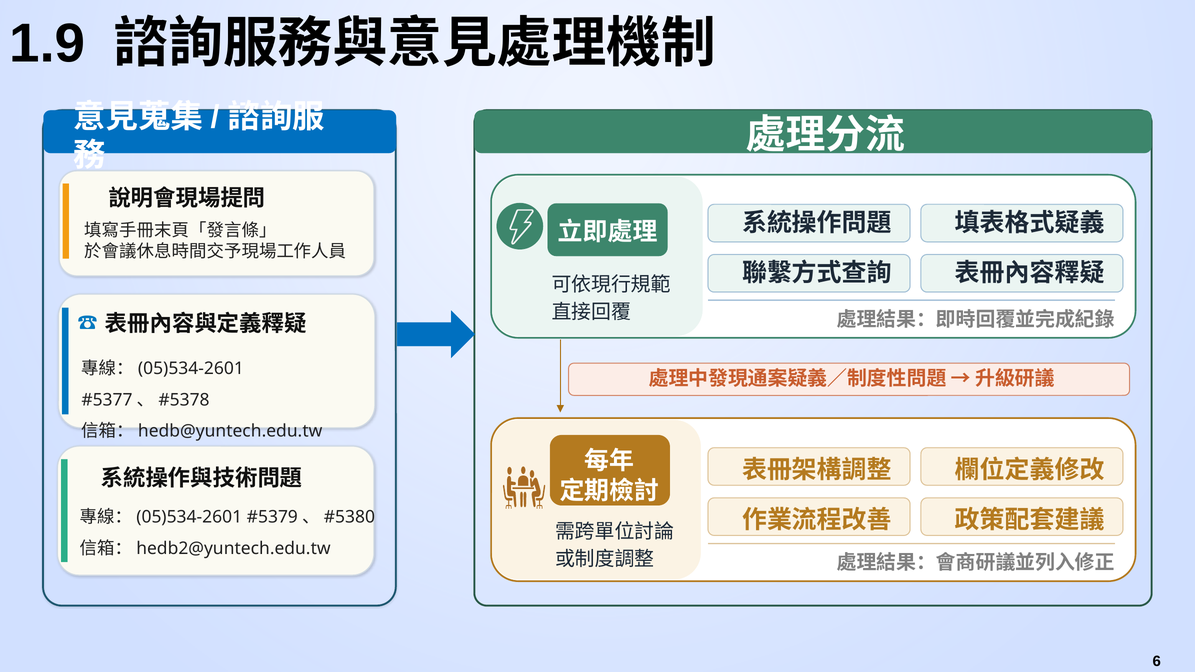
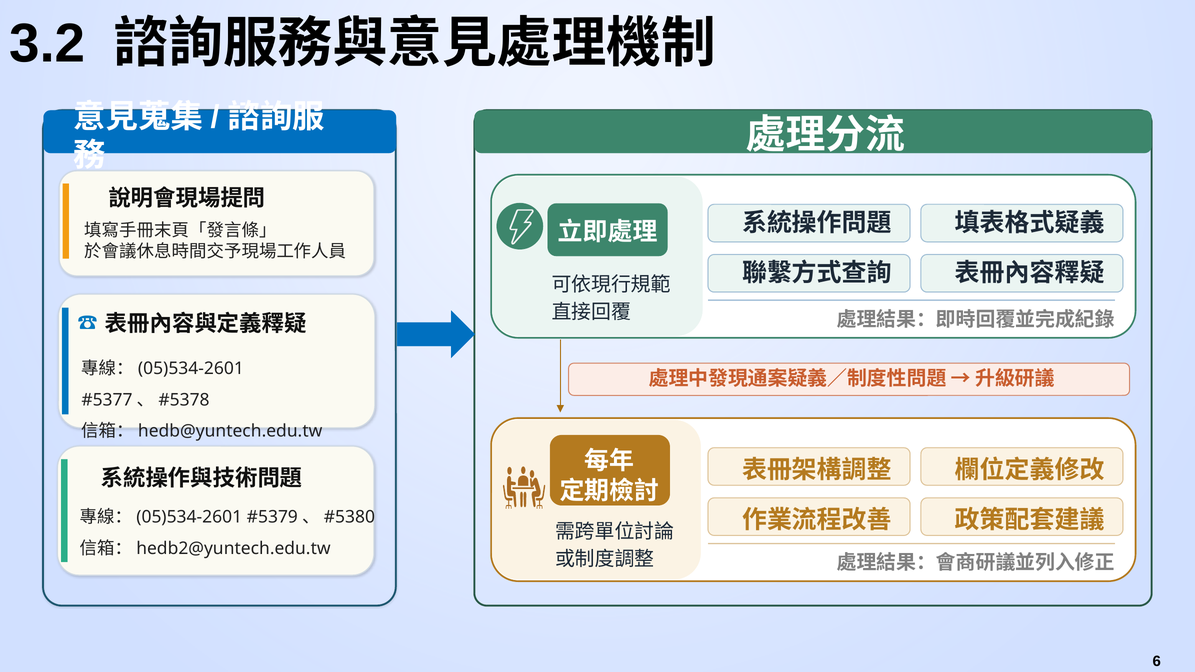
1.9: 1.9 -> 3.2
